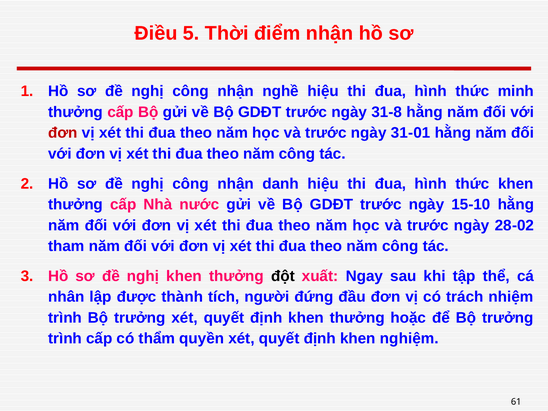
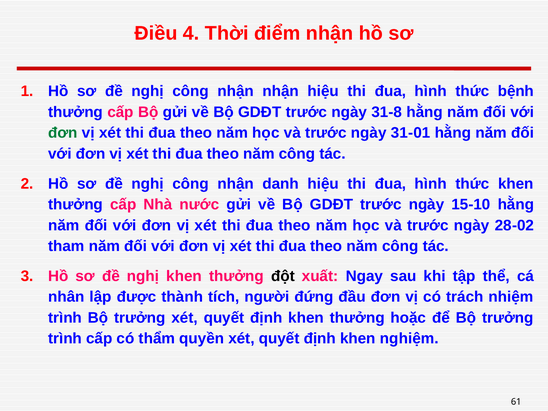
5: 5 -> 4
nhận nghề: nghề -> nhận
minh: minh -> bệnh
đơn at (63, 133) colour: red -> green
